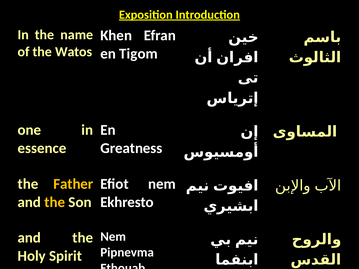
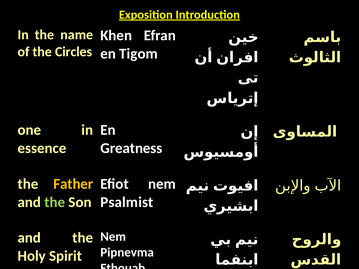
Watos: Watos -> Circles
the at (55, 202) colour: yellow -> light green
Ekhresto: Ekhresto -> Psalmist
